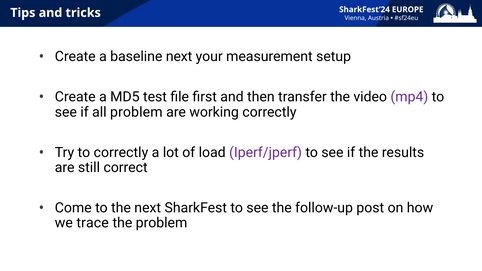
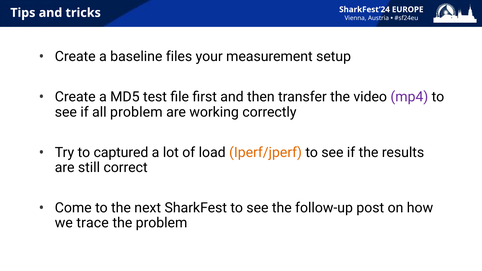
baseline next: next -> files
to correctly: correctly -> captured
Iperf/jperf colour: purple -> orange
